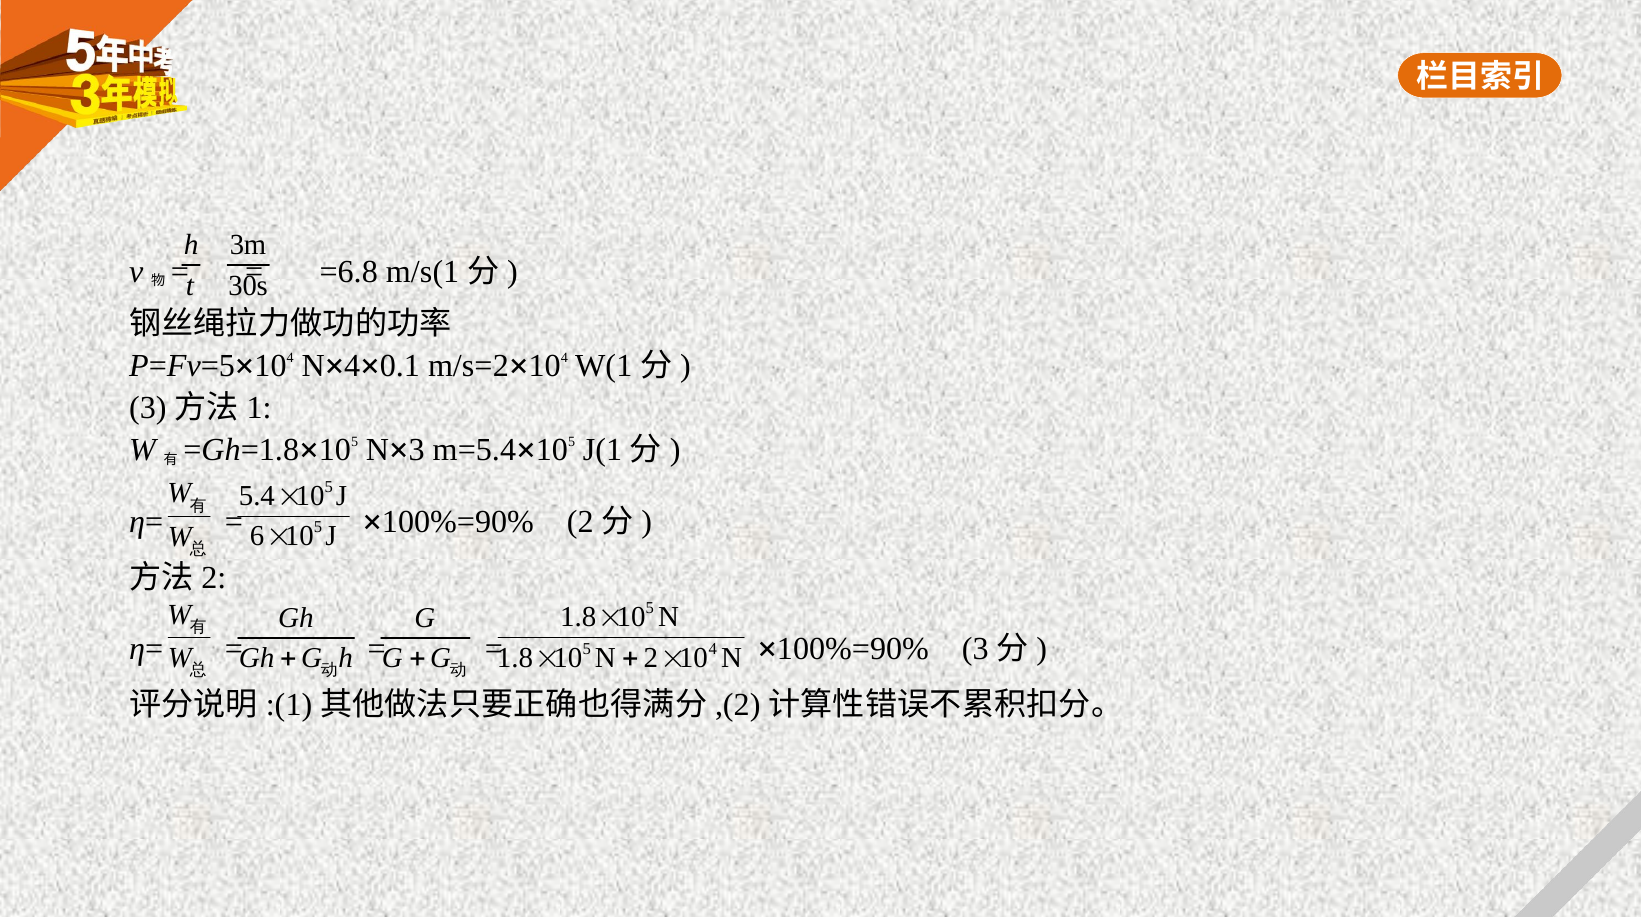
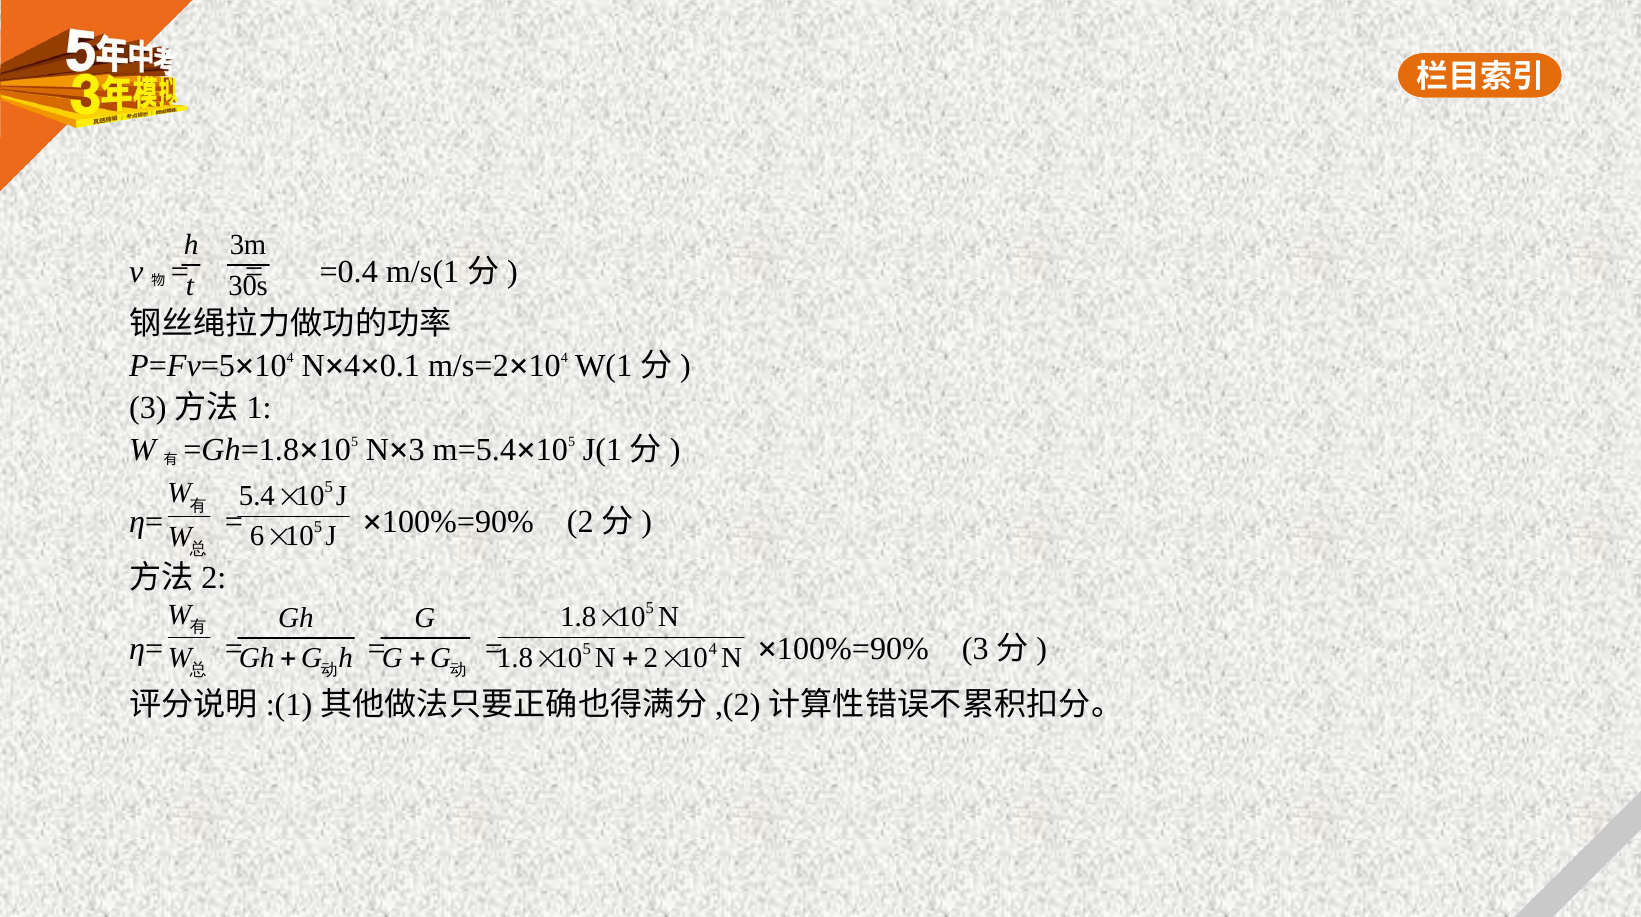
=6.8: =6.8 -> =0.4
